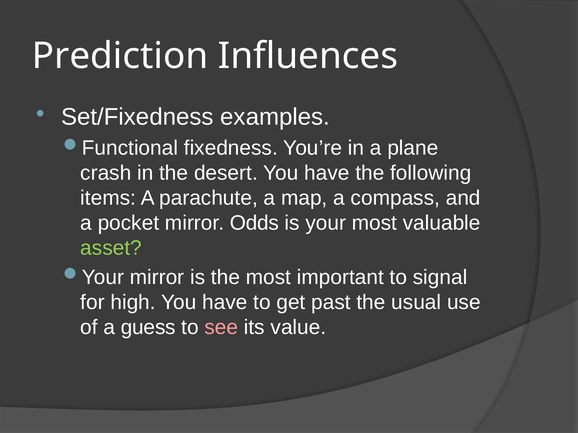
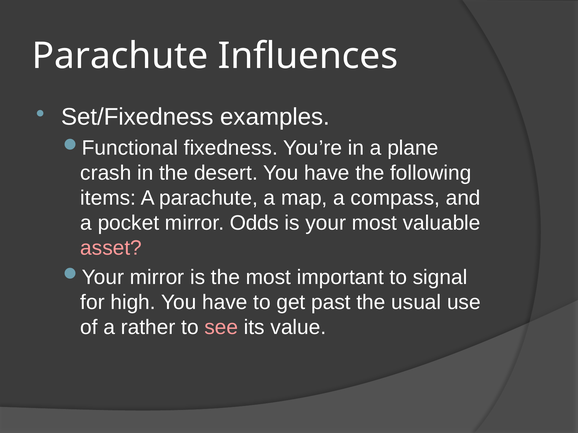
Prediction at (120, 56): Prediction -> Parachute
asset colour: light green -> pink
guess: guess -> rather
